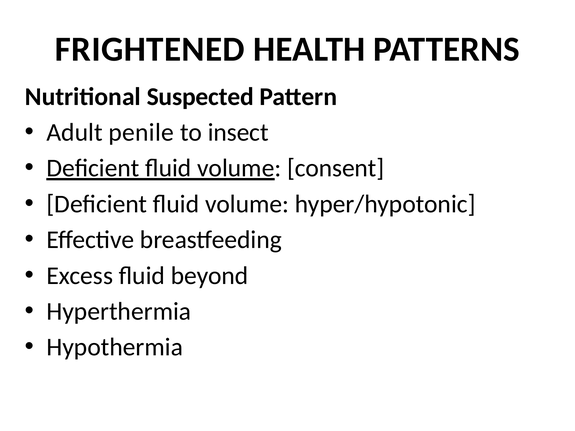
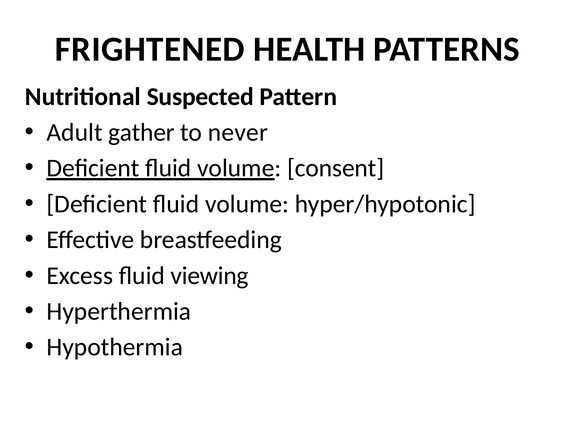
penile: penile -> gather
insect: insect -> never
beyond: beyond -> viewing
